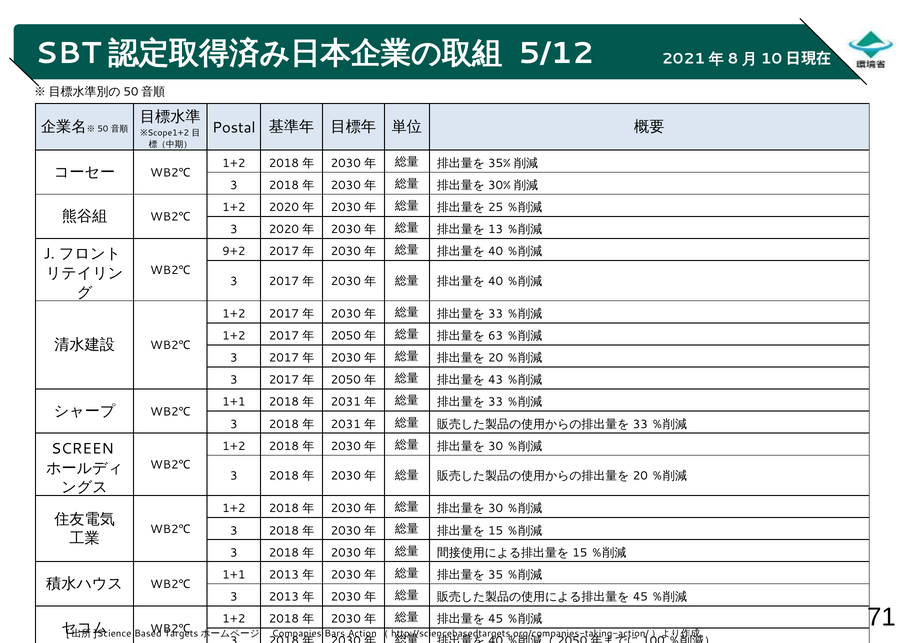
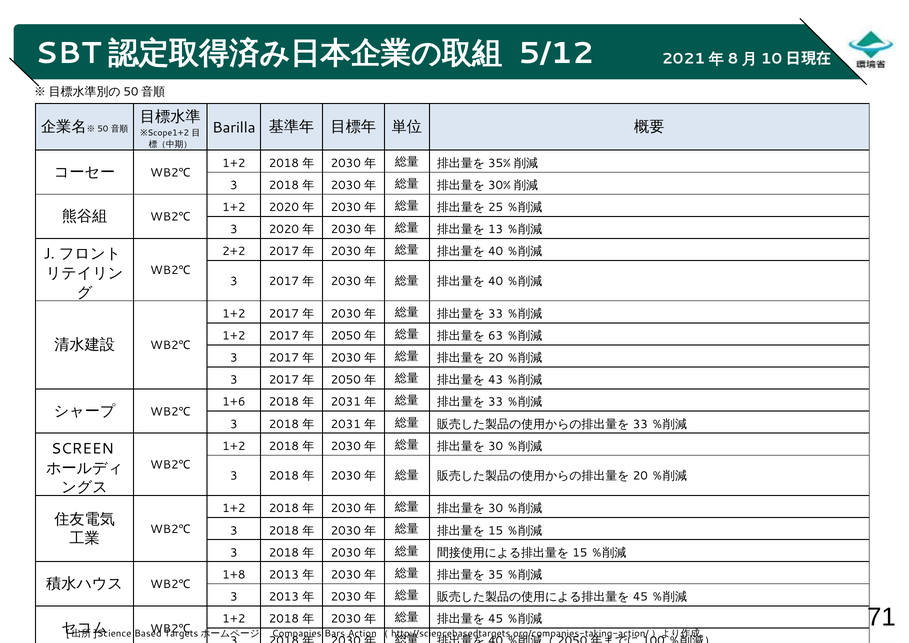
Postal: Postal -> Barilla
9+2: 9+2 -> 2+2
1+1 at (234, 402): 1+1 -> 1+6
1+1 at (234, 574): 1+1 -> 1+8
